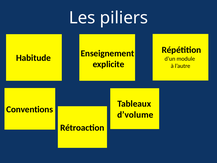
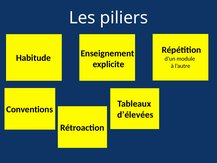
d’volume: d’volume -> d’élevées
